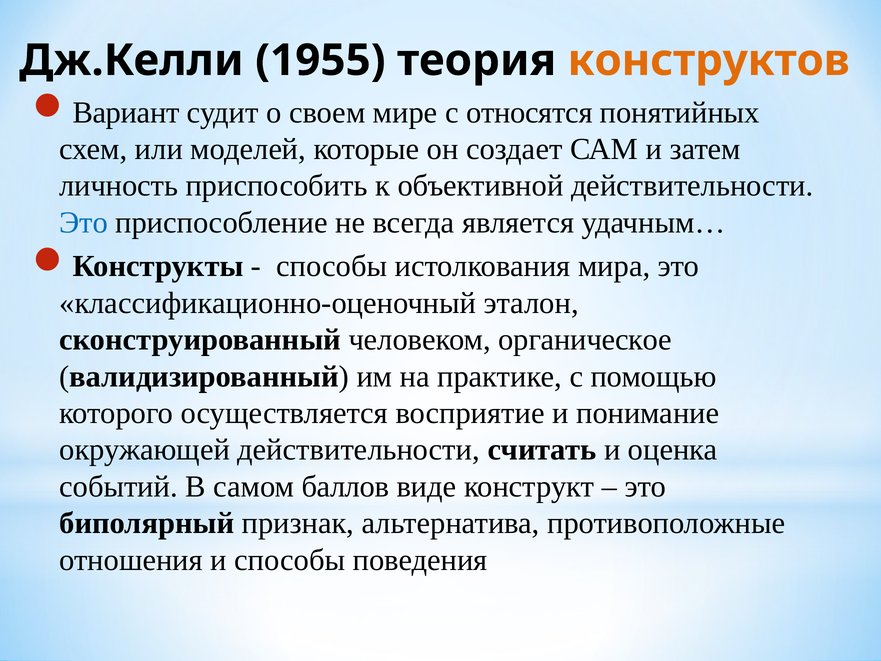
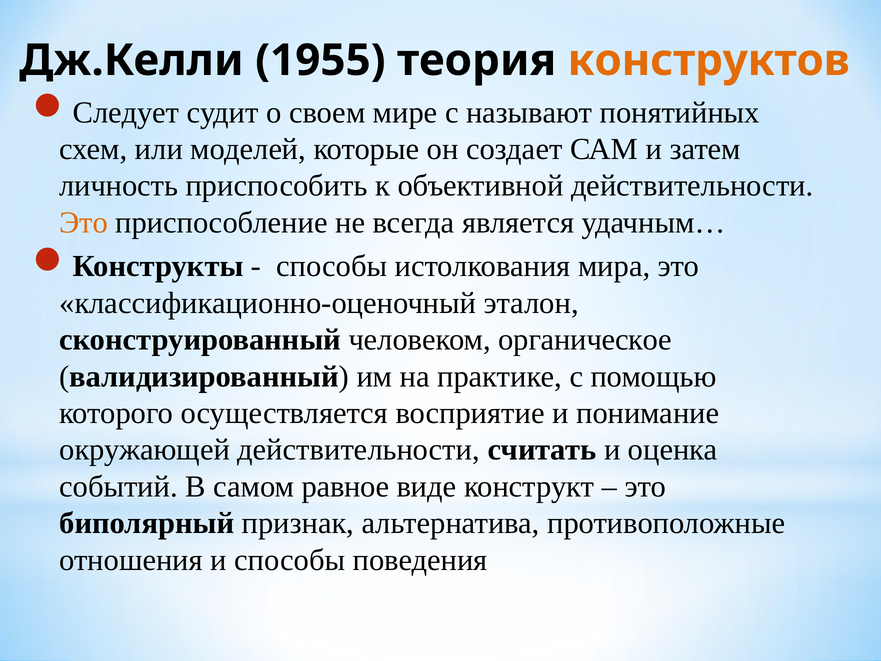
Вариант: Вариант -> Следует
относятся: относятся -> называют
Это at (84, 222) colour: blue -> orange
баллов: баллов -> равное
